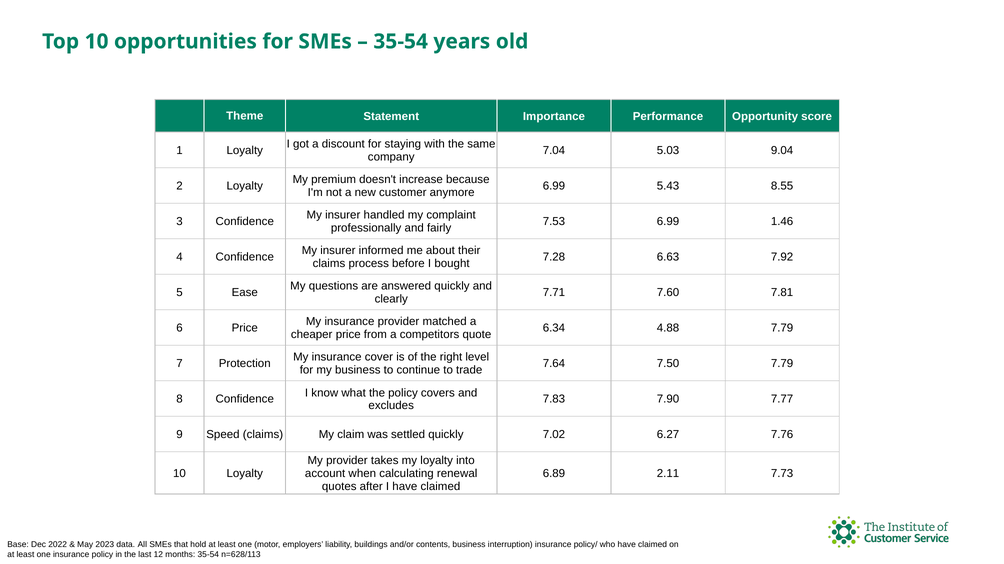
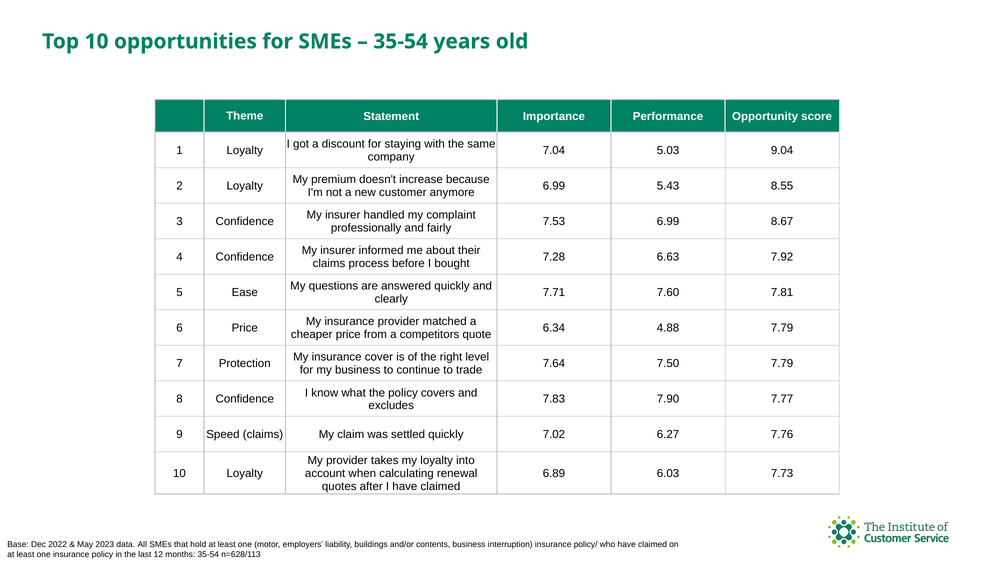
1.46: 1.46 -> 8.67
2.11: 2.11 -> 6.03
